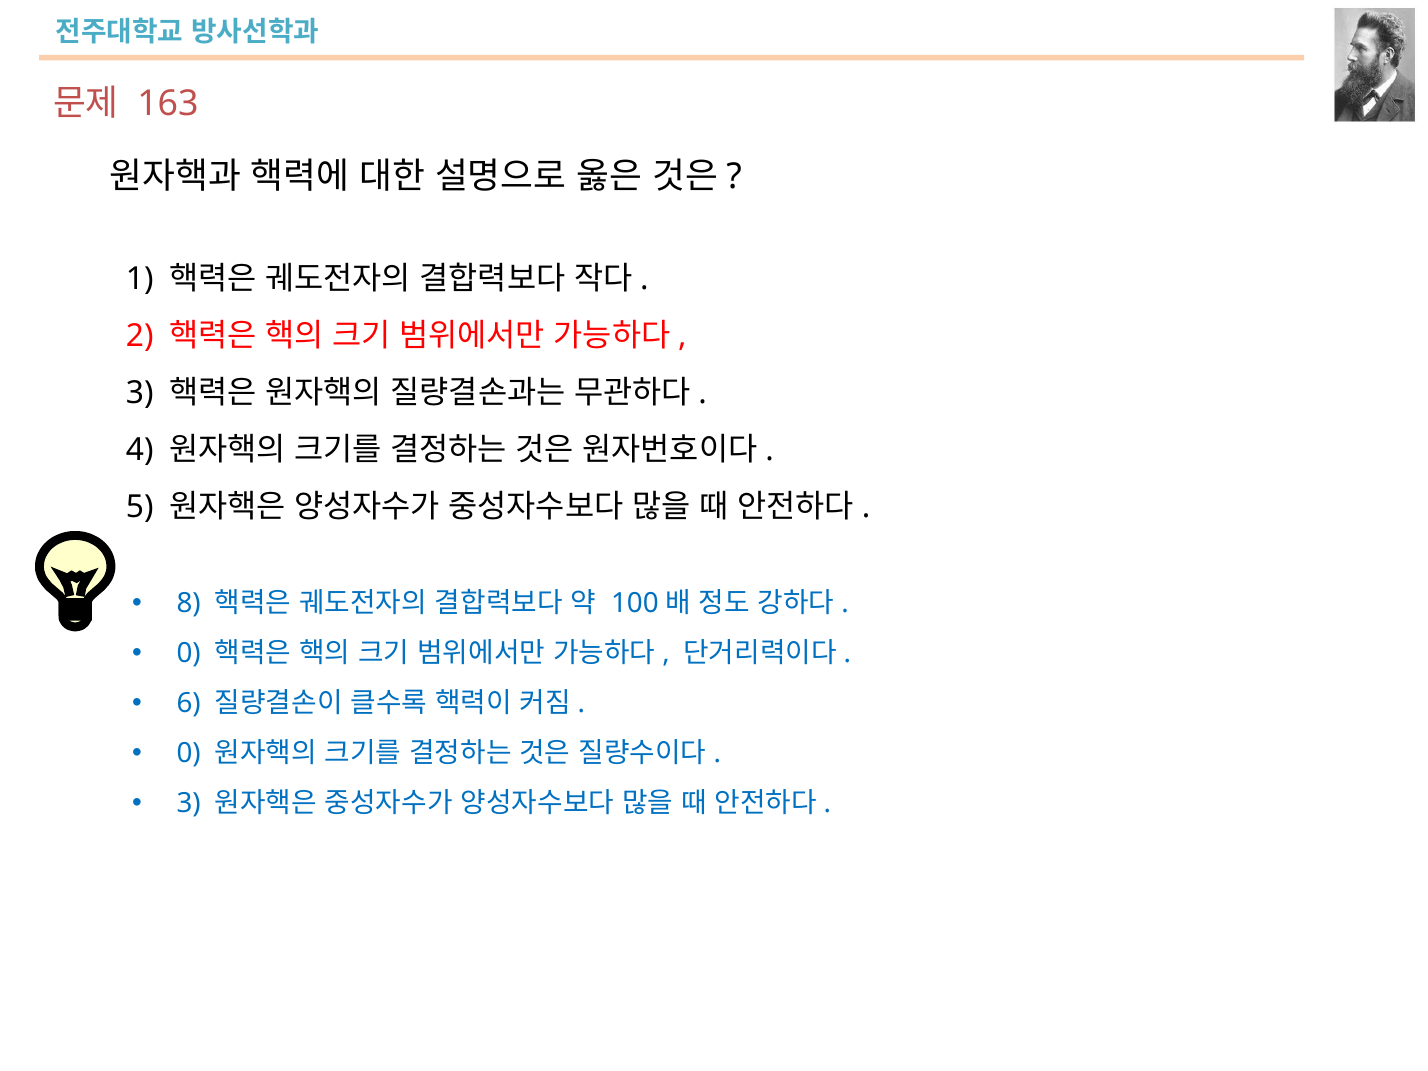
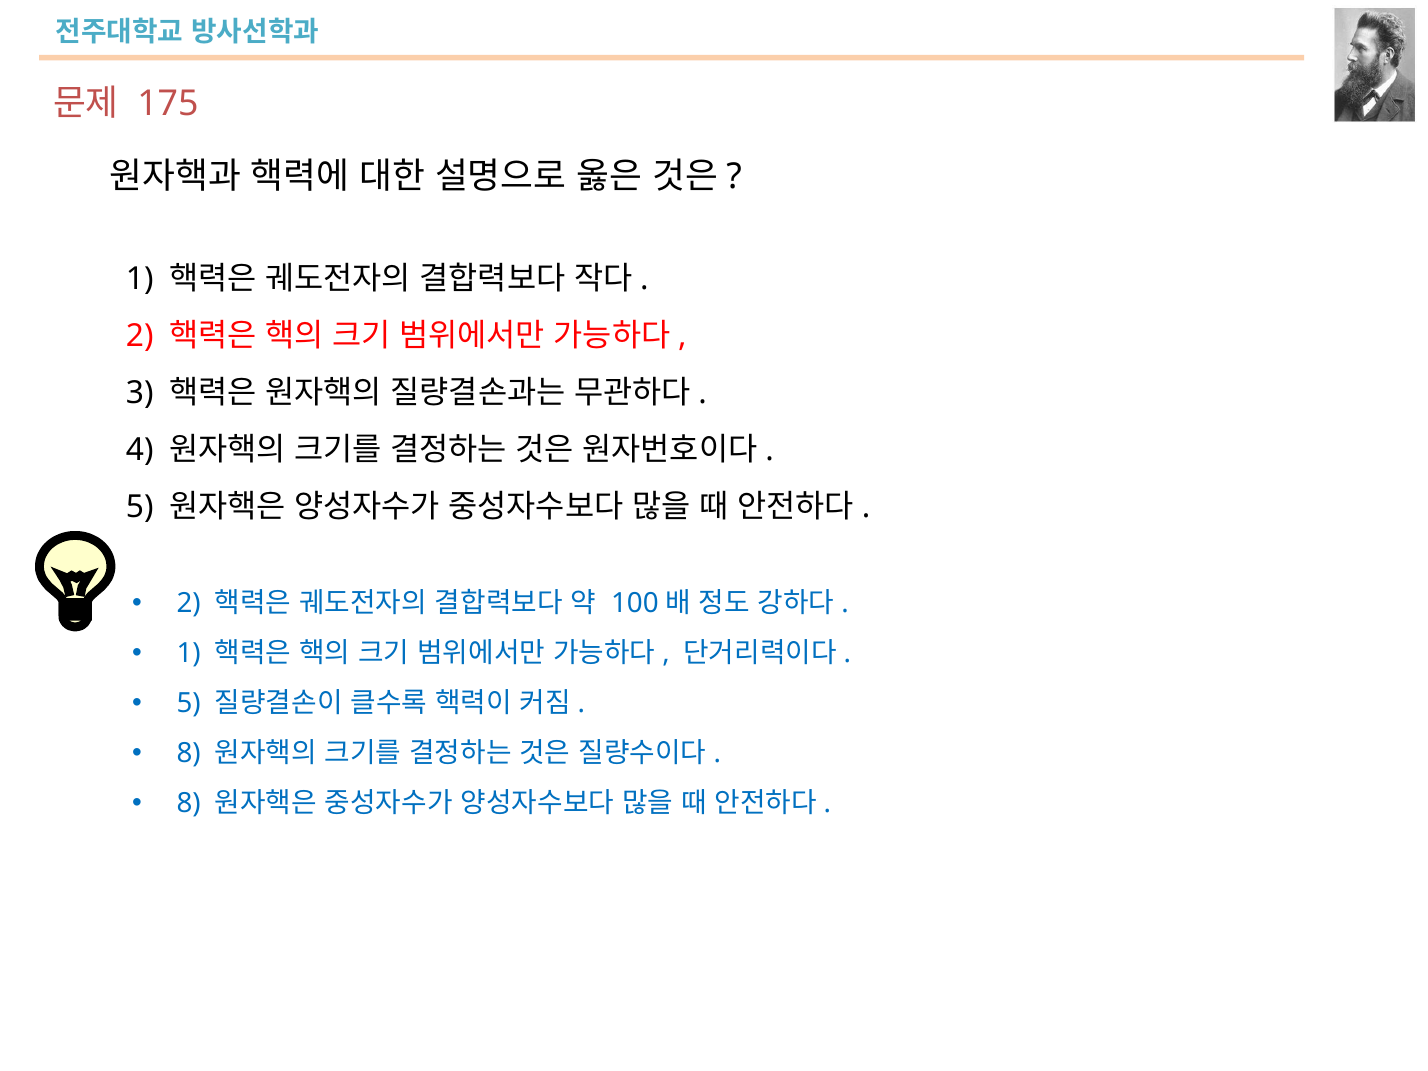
163: 163 -> 175
8 at (189, 604): 8 -> 2
0 at (189, 654): 0 -> 1
6 at (189, 704): 6 -> 5
0 at (189, 754): 0 -> 8
3 at (189, 804): 3 -> 8
